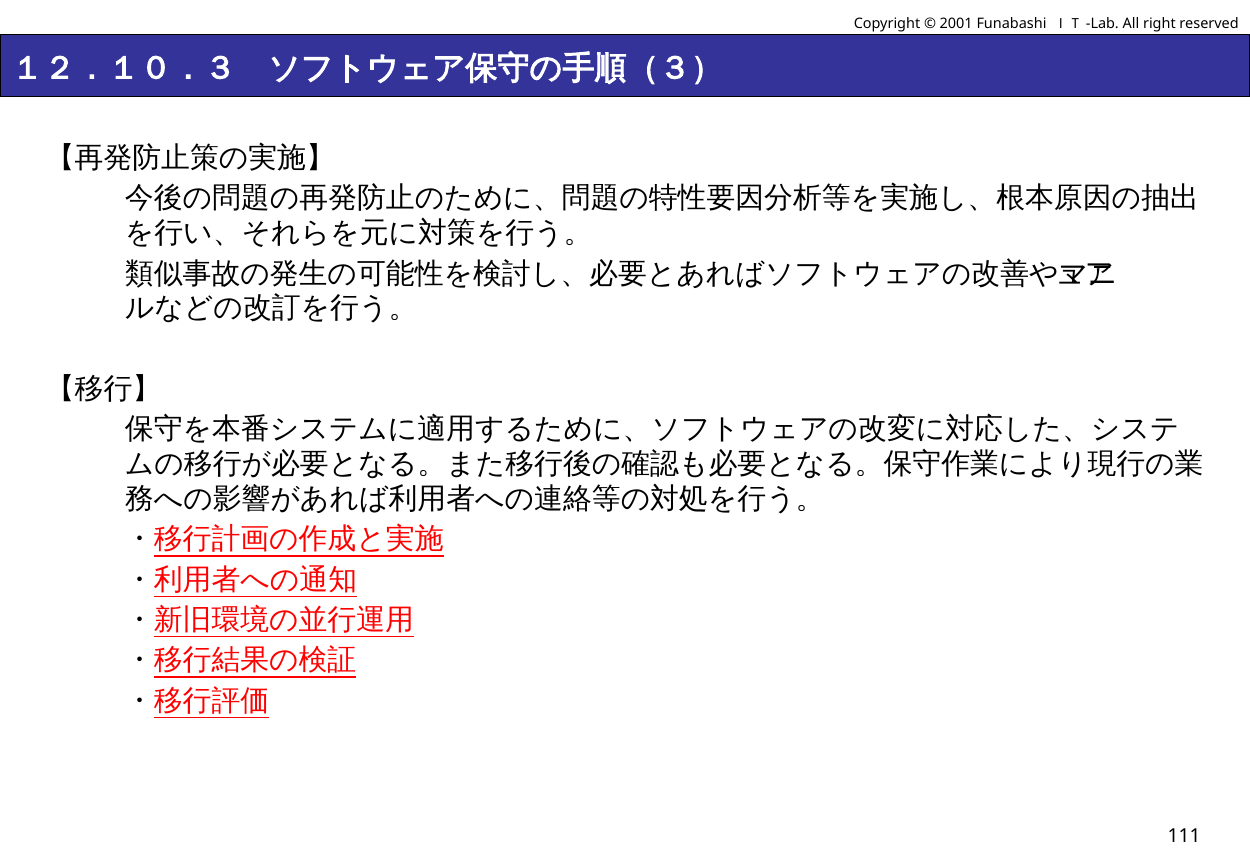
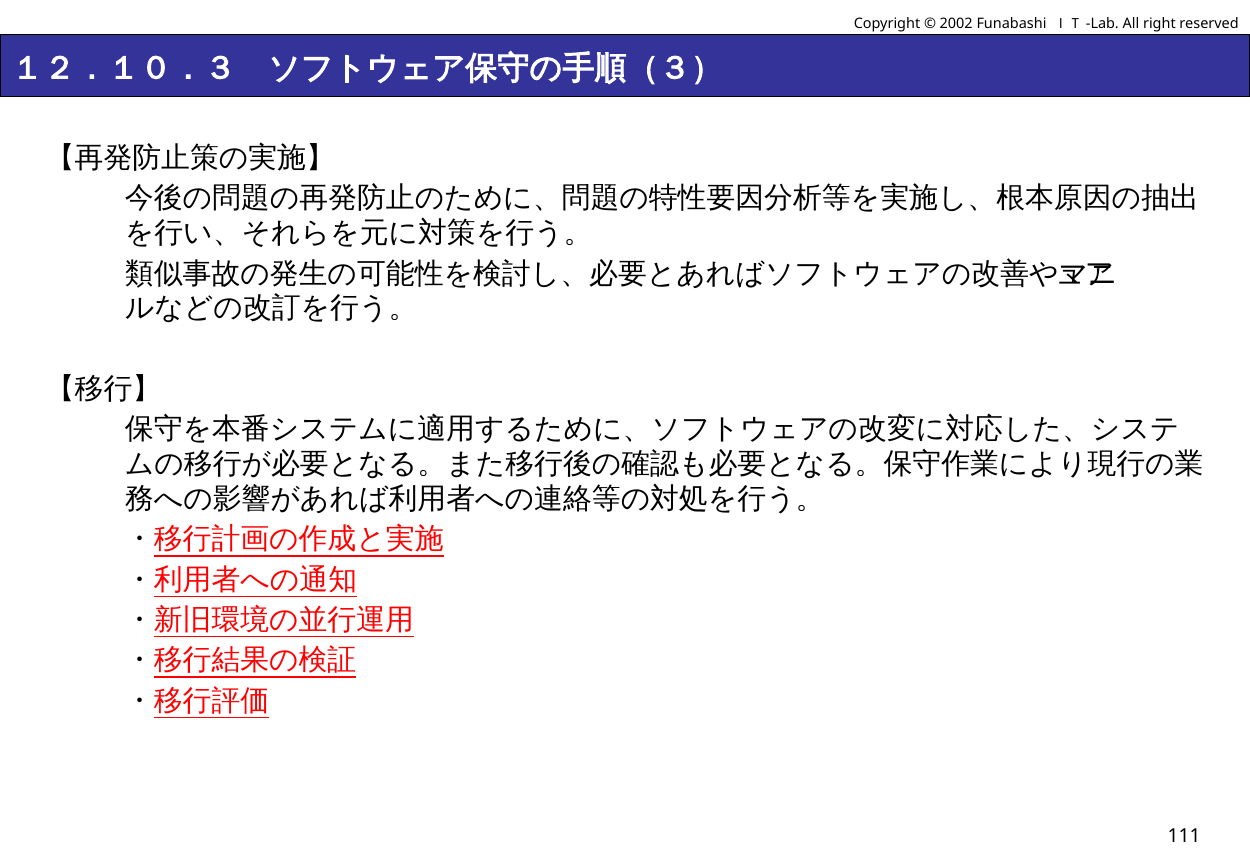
2001: 2001 -> 2002
